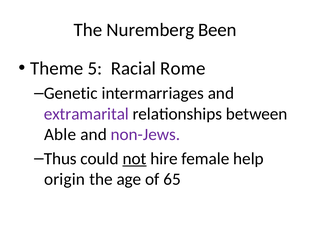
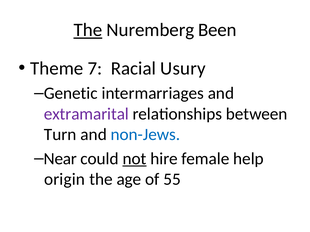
The at (88, 30) underline: none -> present
5: 5 -> 7
Rome: Rome -> Usury
Able: Able -> Turn
non-Jews colour: purple -> blue
Thus: Thus -> Near
65: 65 -> 55
